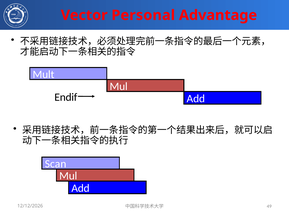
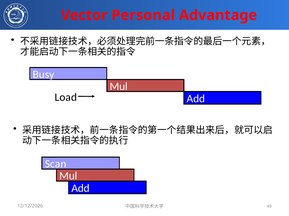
Mult: Mult -> Busy
Endif: Endif -> Load
